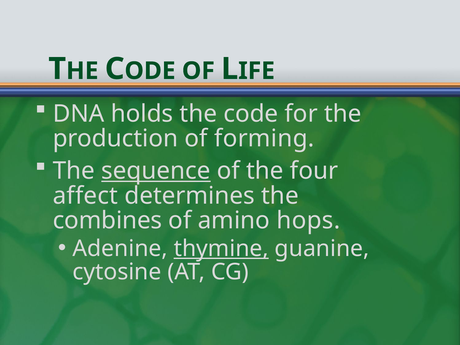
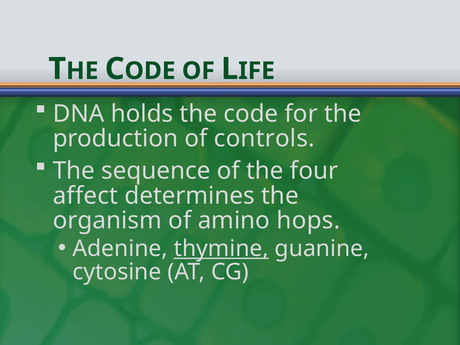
forming: forming -> controls
sequence underline: present -> none
combines: combines -> organism
